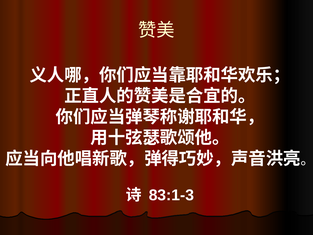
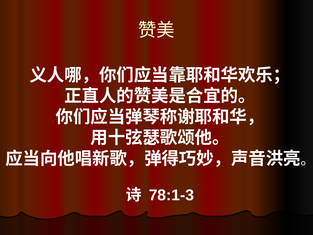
83:1-3: 83:1-3 -> 78:1-3
